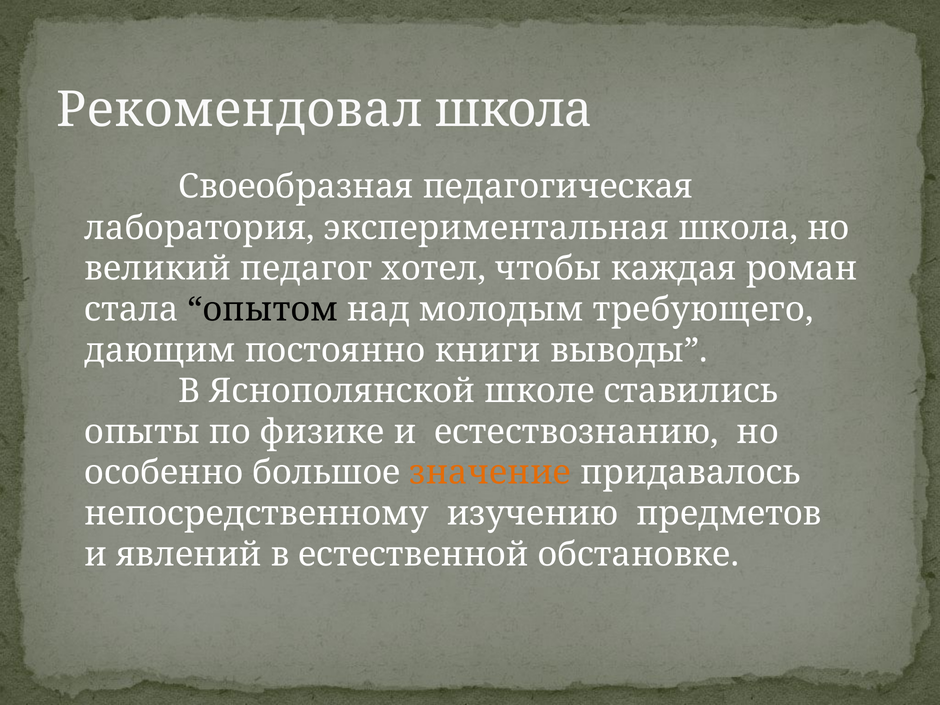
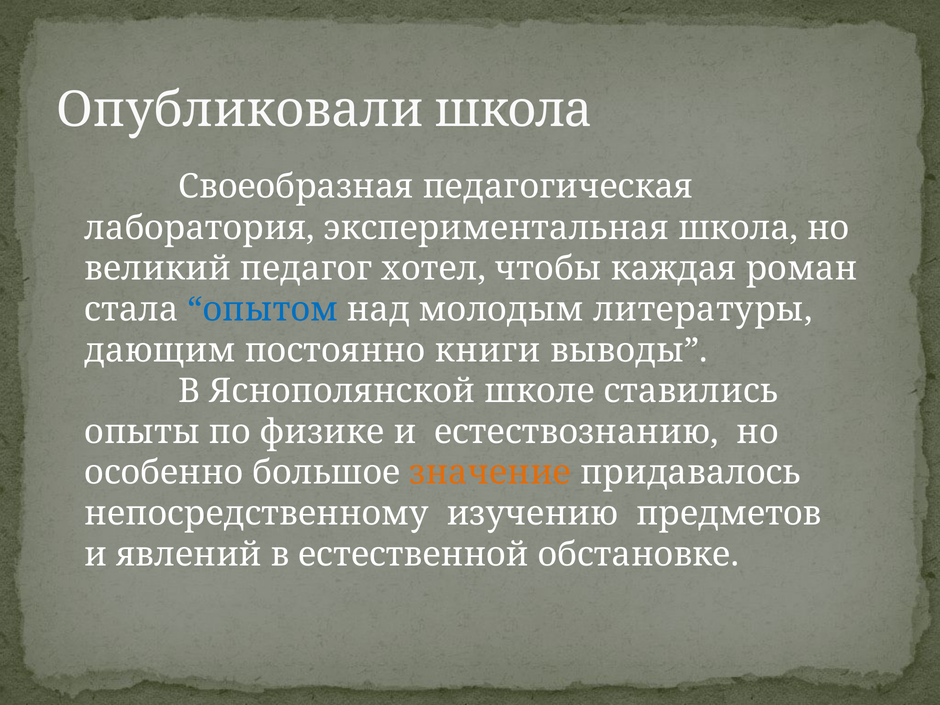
Рекомендовал: Рекомендовал -> Опубликовали
опытом colour: black -> blue
требующего: требующего -> литературы
